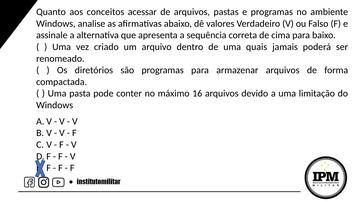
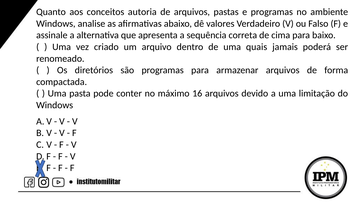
acessar: acessar -> autoria
